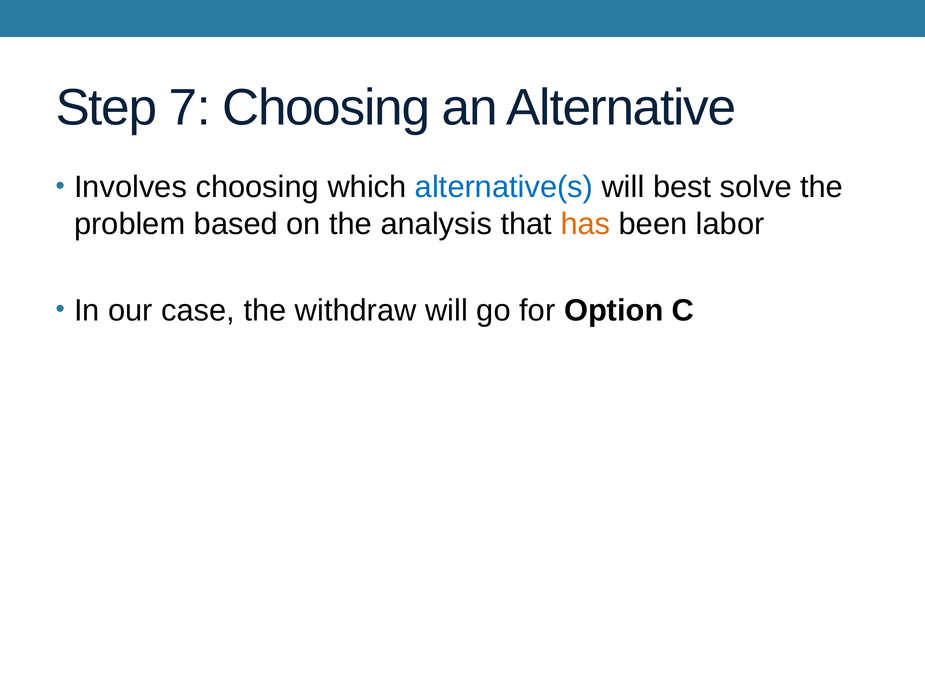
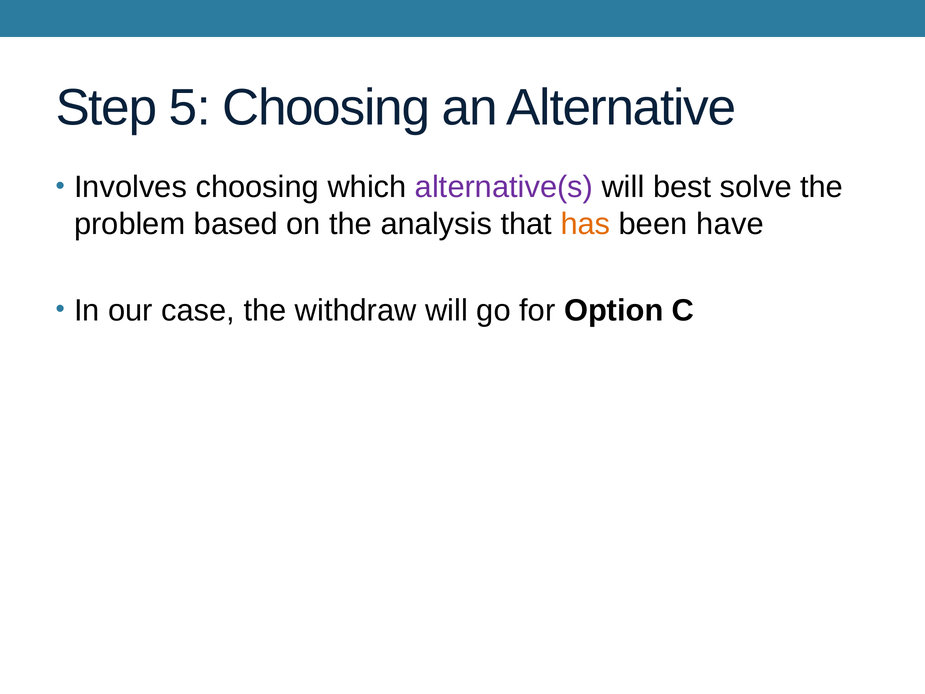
7: 7 -> 5
alternative(s colour: blue -> purple
labor: labor -> have
